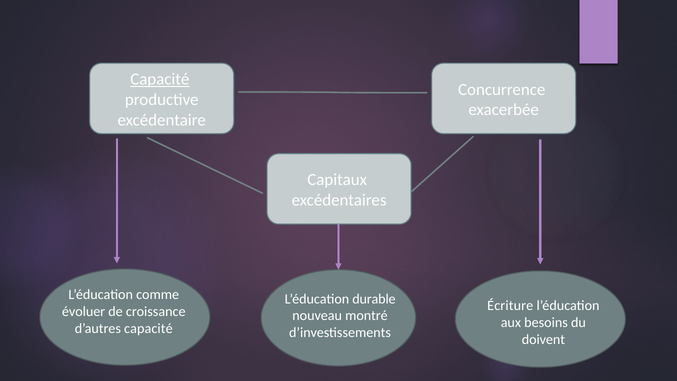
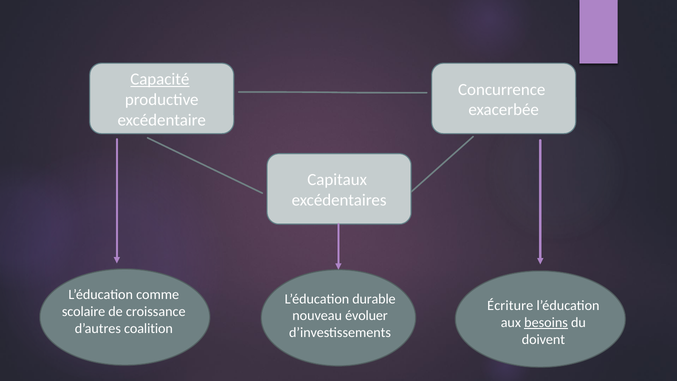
évoluer: évoluer -> scolaire
montré: montré -> évoluer
besoins underline: none -> present
d’autres capacité: capacité -> coalition
